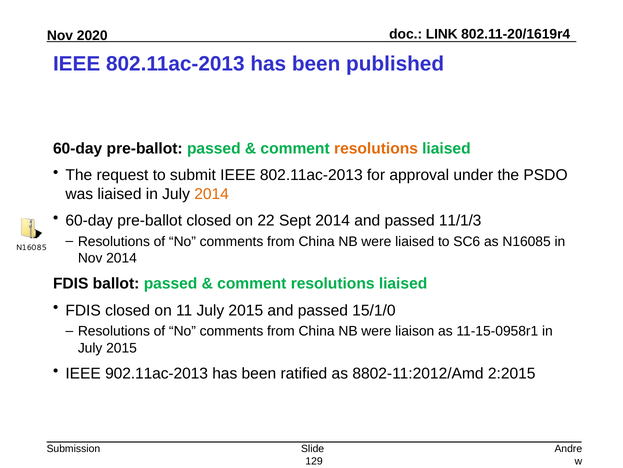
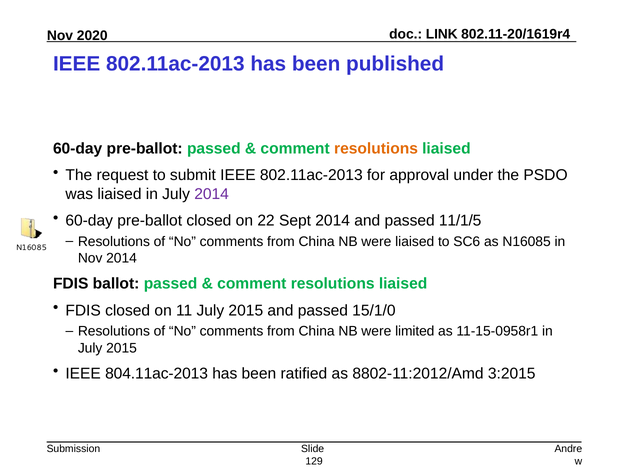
2014 at (212, 194) colour: orange -> purple
11/1/3: 11/1/3 -> 11/1/5
liaison: liaison -> limited
902.11ac-2013: 902.11ac-2013 -> 804.11ac-2013
2:2015: 2:2015 -> 3:2015
